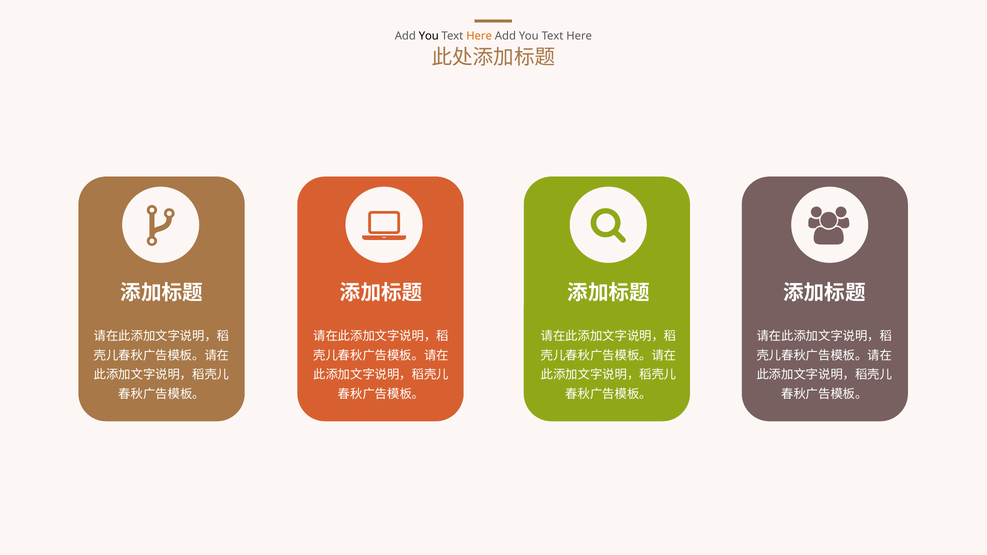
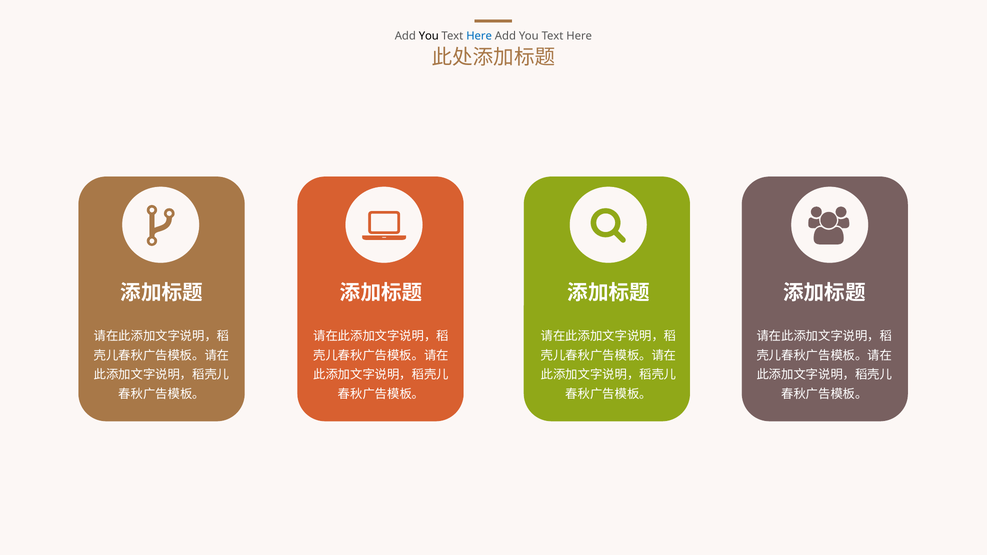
Here at (479, 36) colour: orange -> blue
